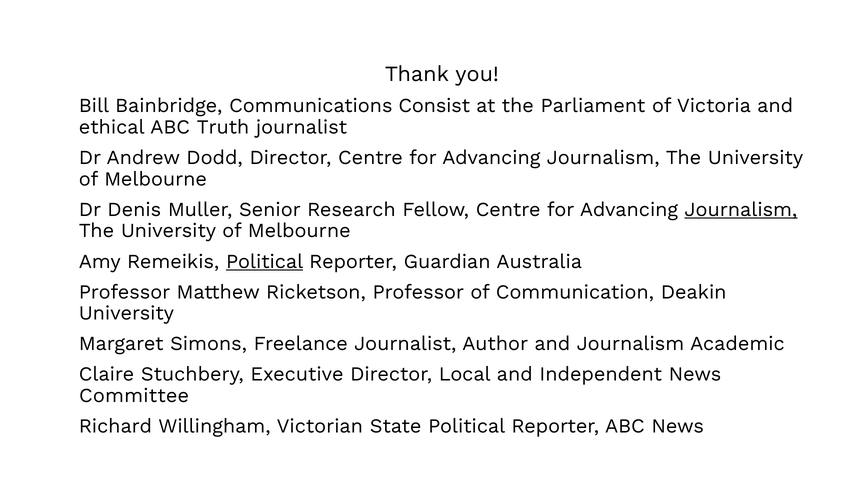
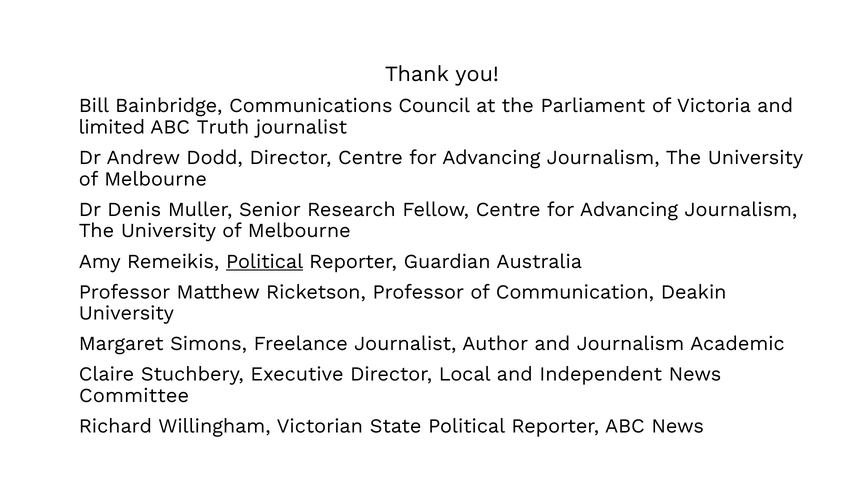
Consist: Consist -> Council
ethical: ethical -> limited
Journalism at (741, 210) underline: present -> none
